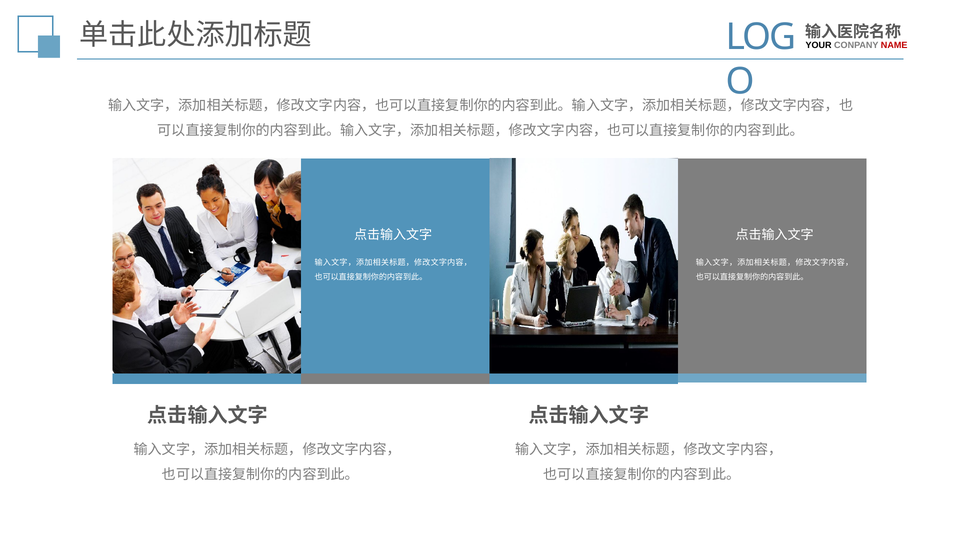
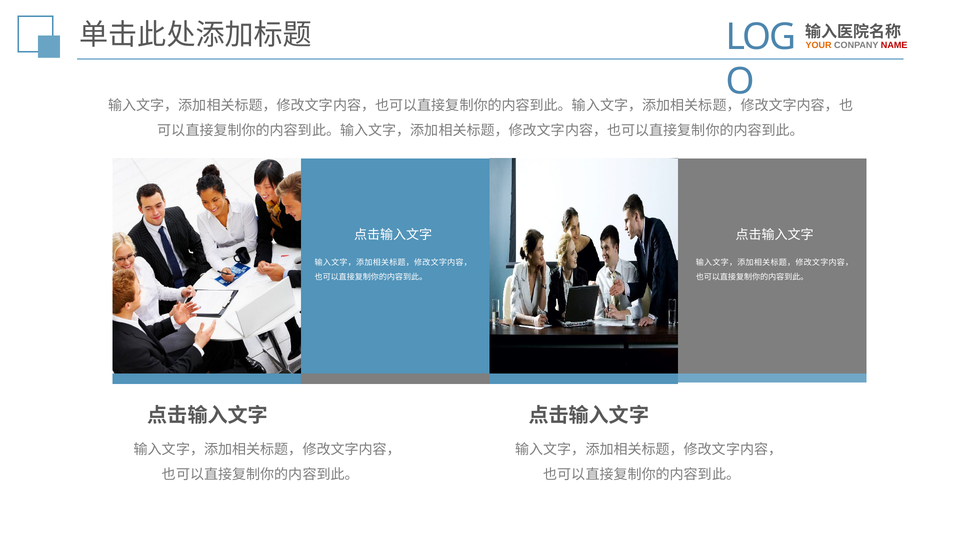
YOUR colour: black -> orange
